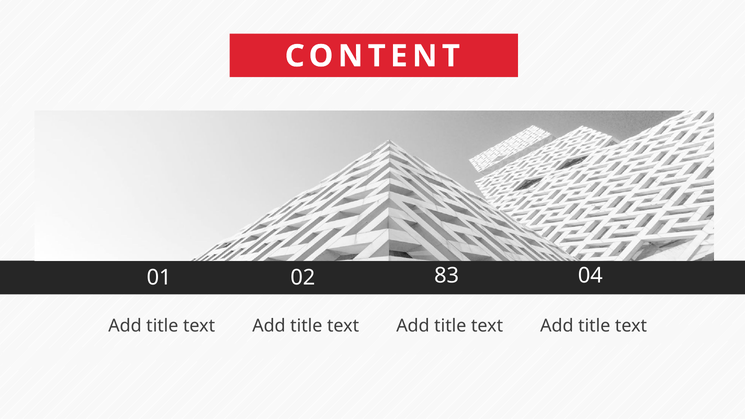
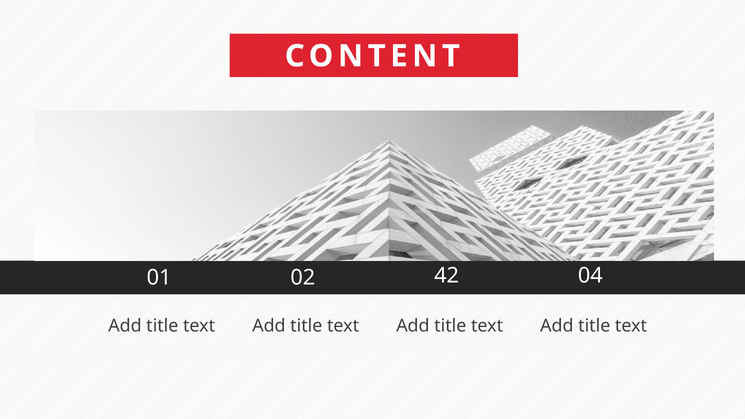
83: 83 -> 42
